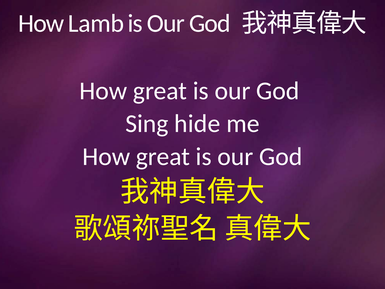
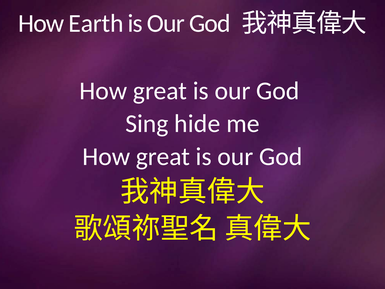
Lamb: Lamb -> Earth
